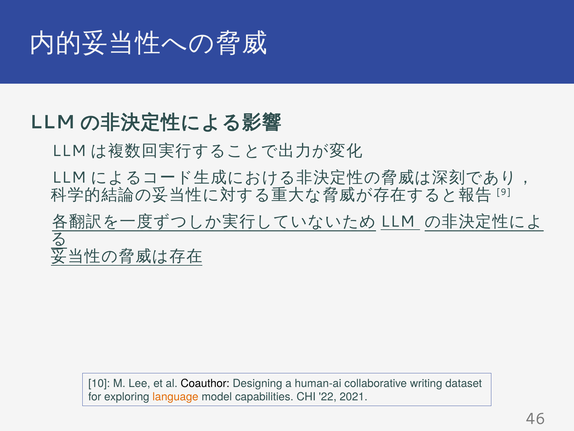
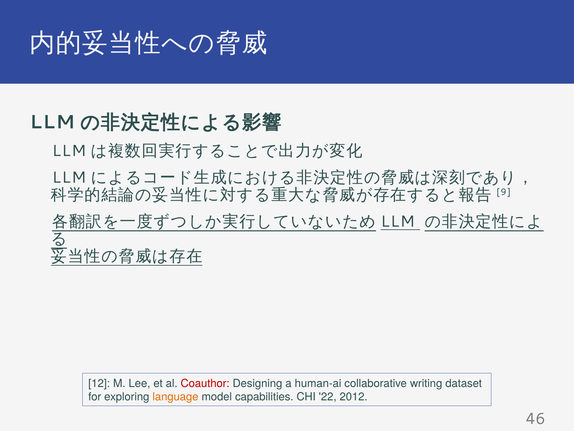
10: 10 -> 12
Coauthor colour: black -> red
2021: 2021 -> 2012
